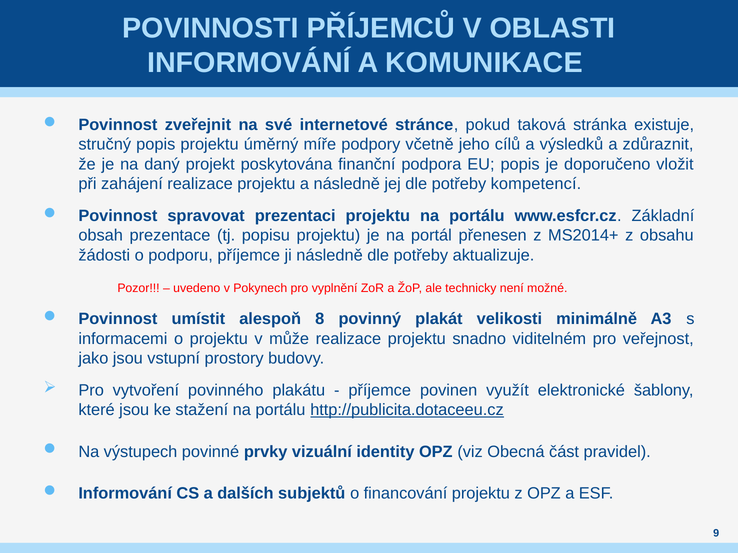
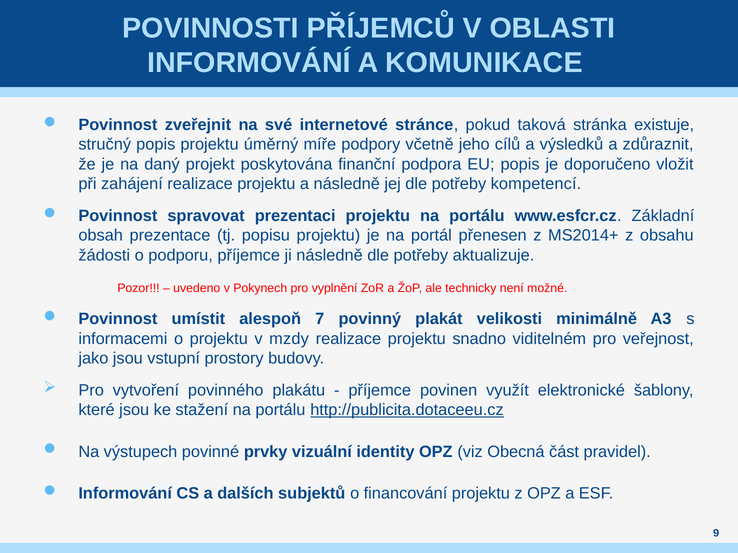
8: 8 -> 7
může: může -> mzdy
